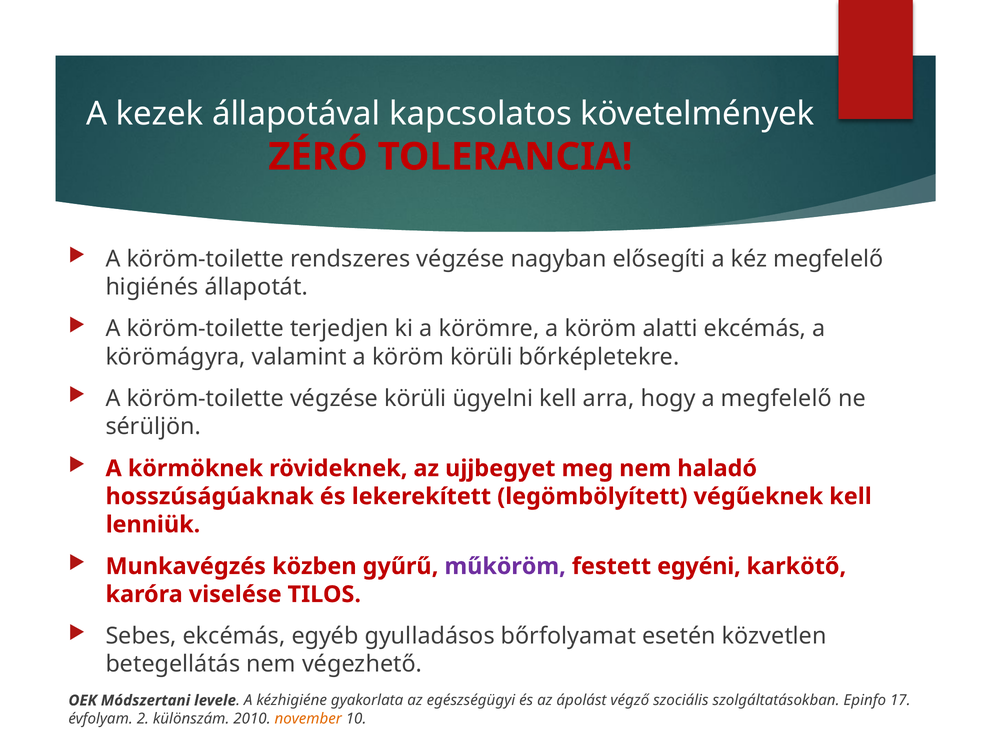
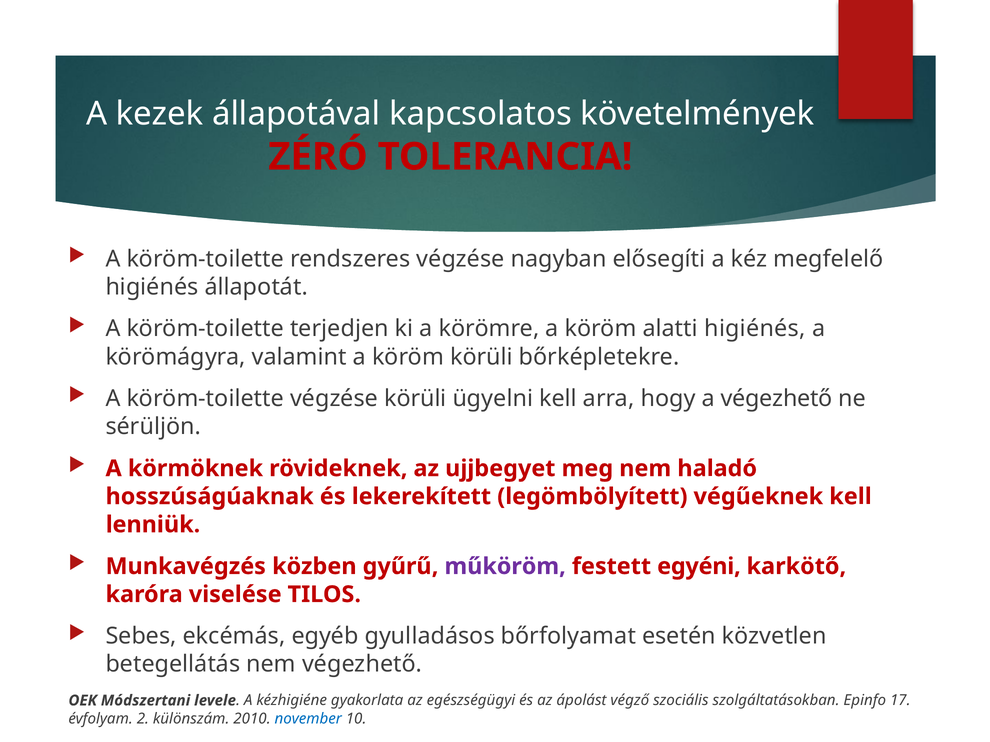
alatti ekcémás: ekcémás -> higiénés
a megfelelő: megfelelő -> végezhető
november colour: orange -> blue
